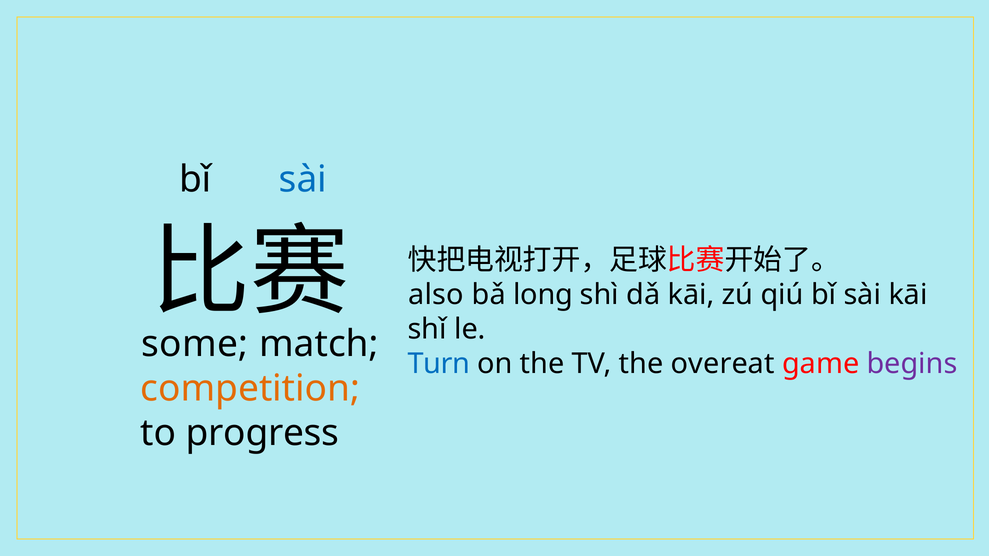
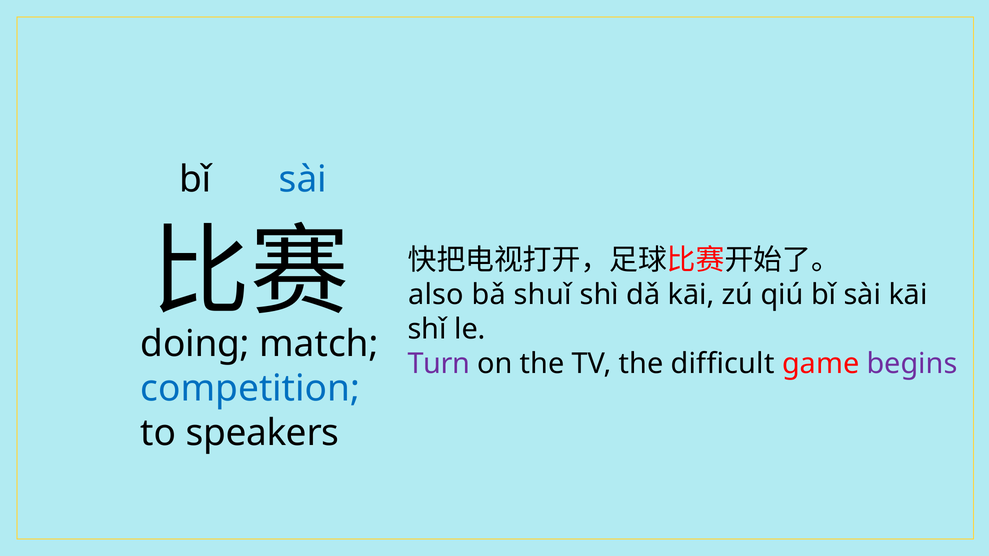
long: long -> shuǐ
some: some -> doing
Turn colour: blue -> purple
overeat: overeat -> difficult
competition colour: orange -> blue
progress: progress -> speakers
